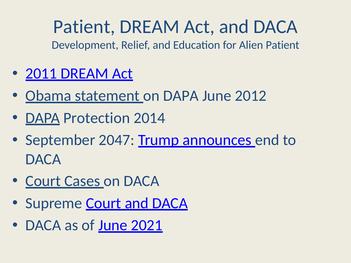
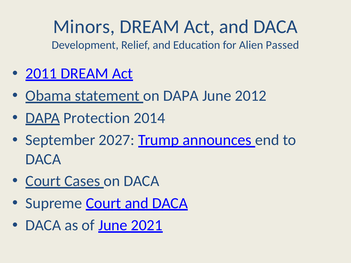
Patient at (84, 27): Patient -> Minors
Alien Patient: Patient -> Passed
2047: 2047 -> 2027
